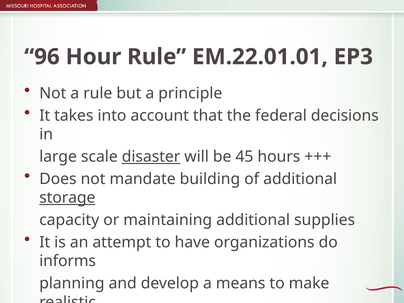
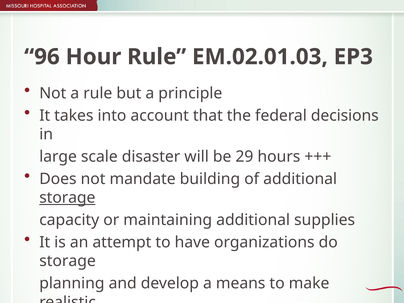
EM.22.01.01: EM.22.01.01 -> EM.02.01.03
disaster underline: present -> none
45: 45 -> 29
informs at (68, 261): informs -> storage
